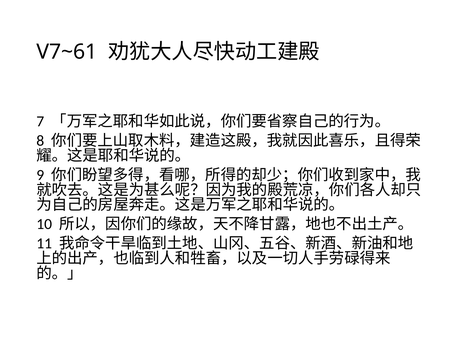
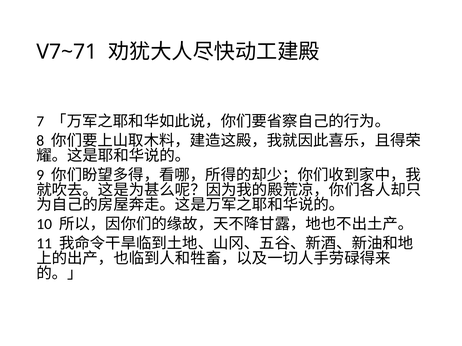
V7~61: V7~61 -> V7~71
